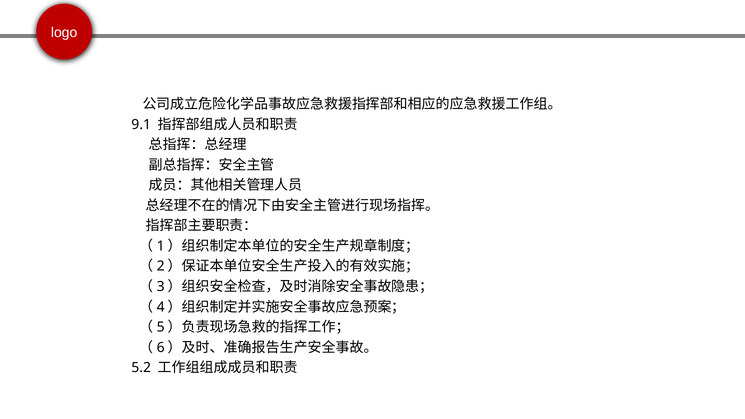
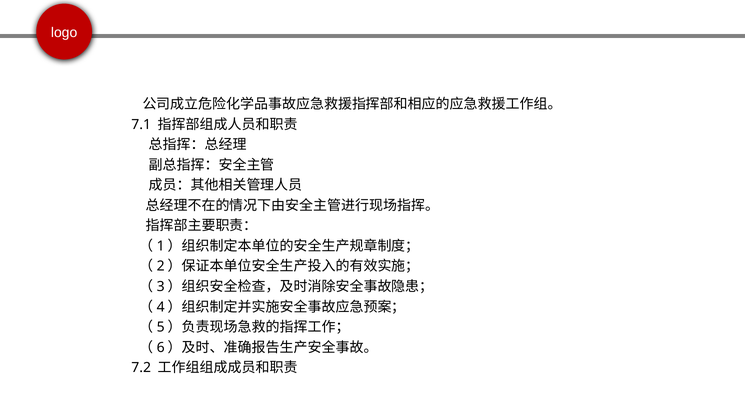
9.1: 9.1 -> 7.1
5.2: 5.2 -> 7.2
